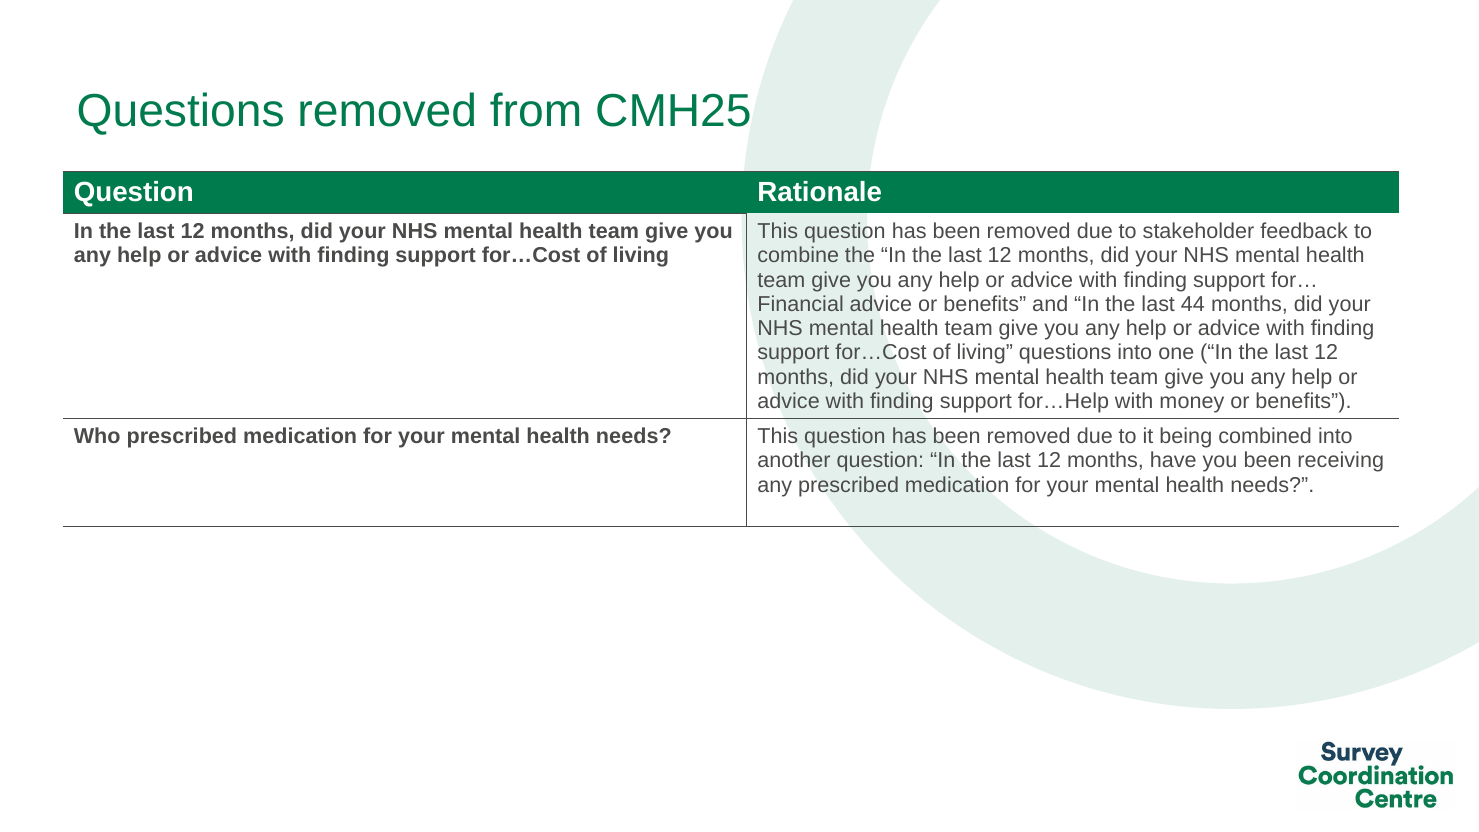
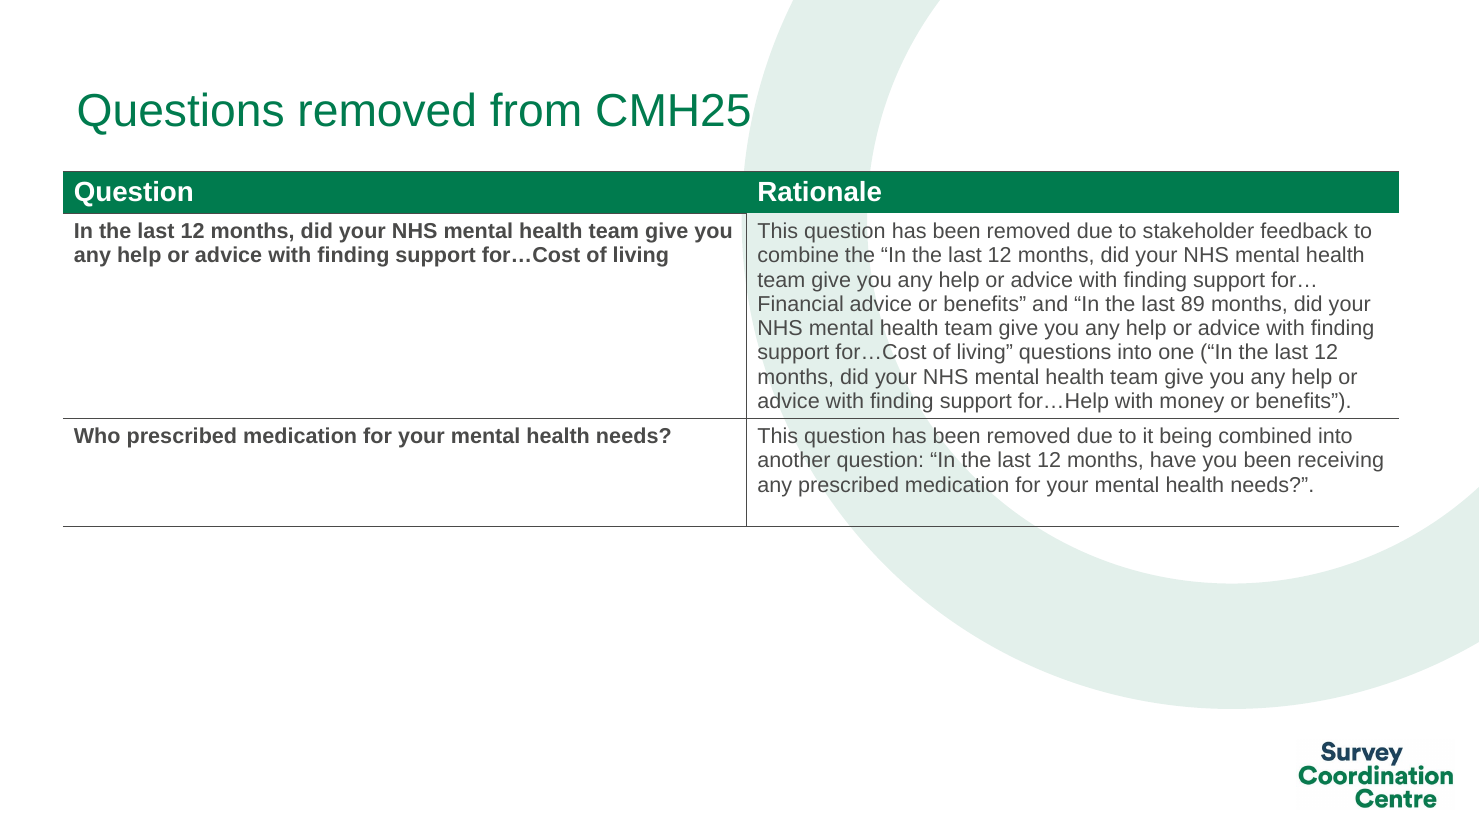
44: 44 -> 89
